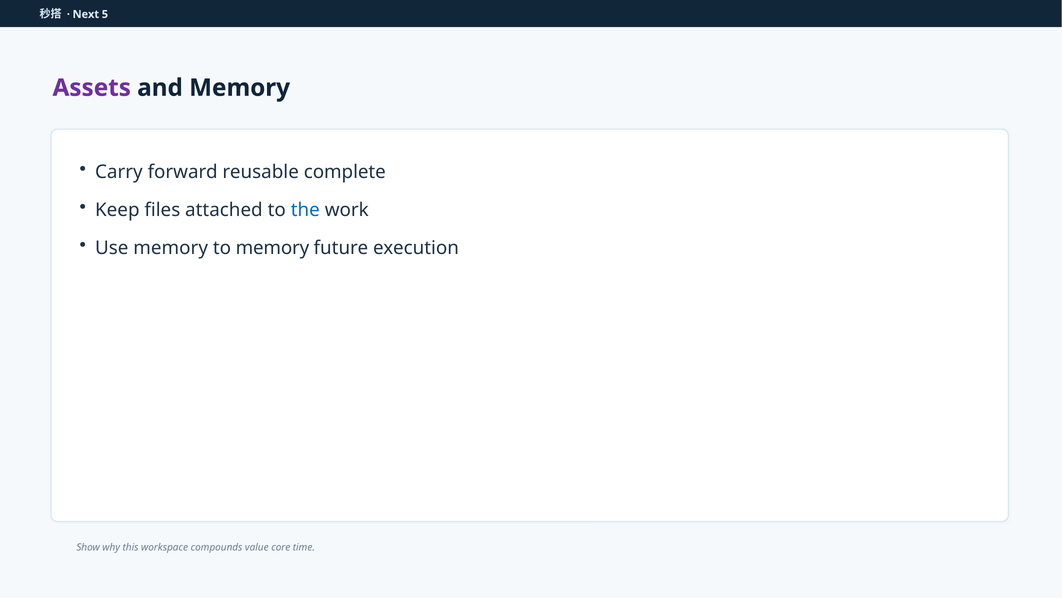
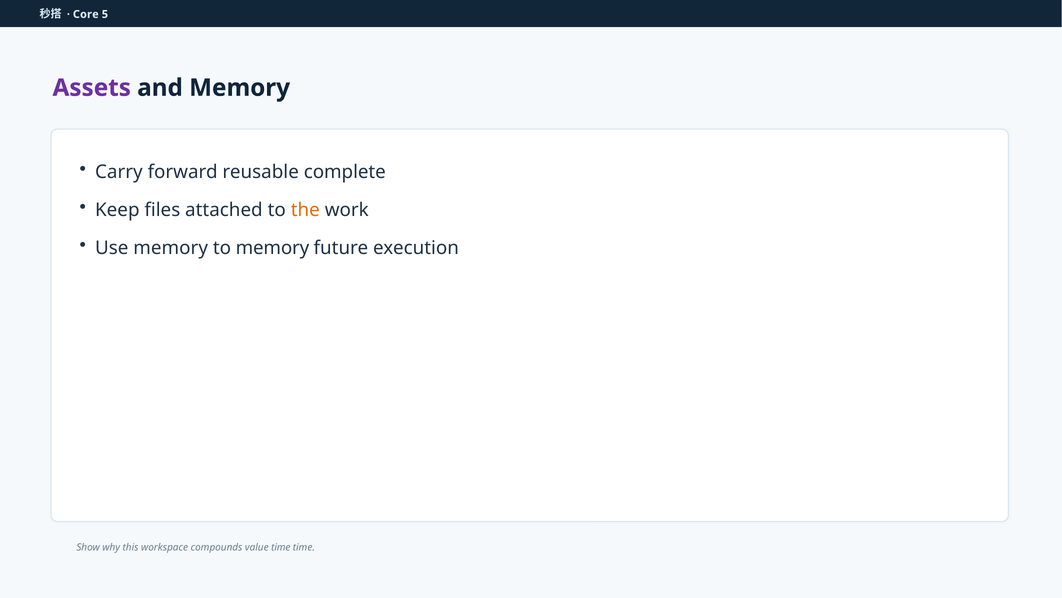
Next: Next -> Core
the colour: blue -> orange
value core: core -> time
